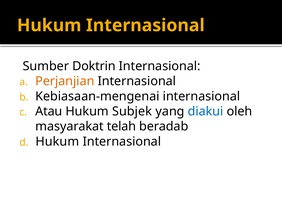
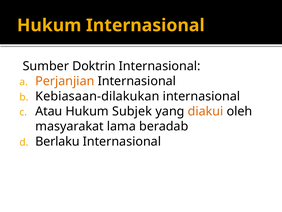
Kebiasaan-mengenai: Kebiasaan-mengenai -> Kebiasaan-dilakukan
diakui colour: blue -> orange
telah: telah -> lama
Hukum at (57, 141): Hukum -> Berlaku
